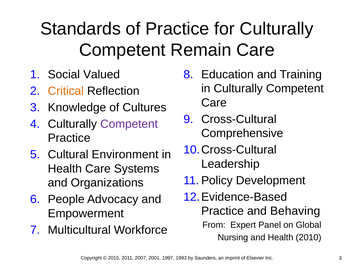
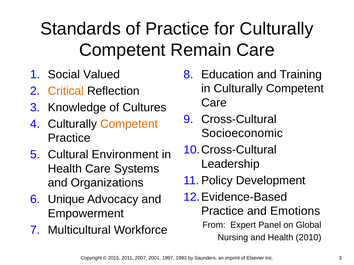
Competent at (129, 124) colour: purple -> orange
Comprehensive: Comprehensive -> Socioeconomic
People: People -> Unique
Behaving: Behaving -> Emotions
